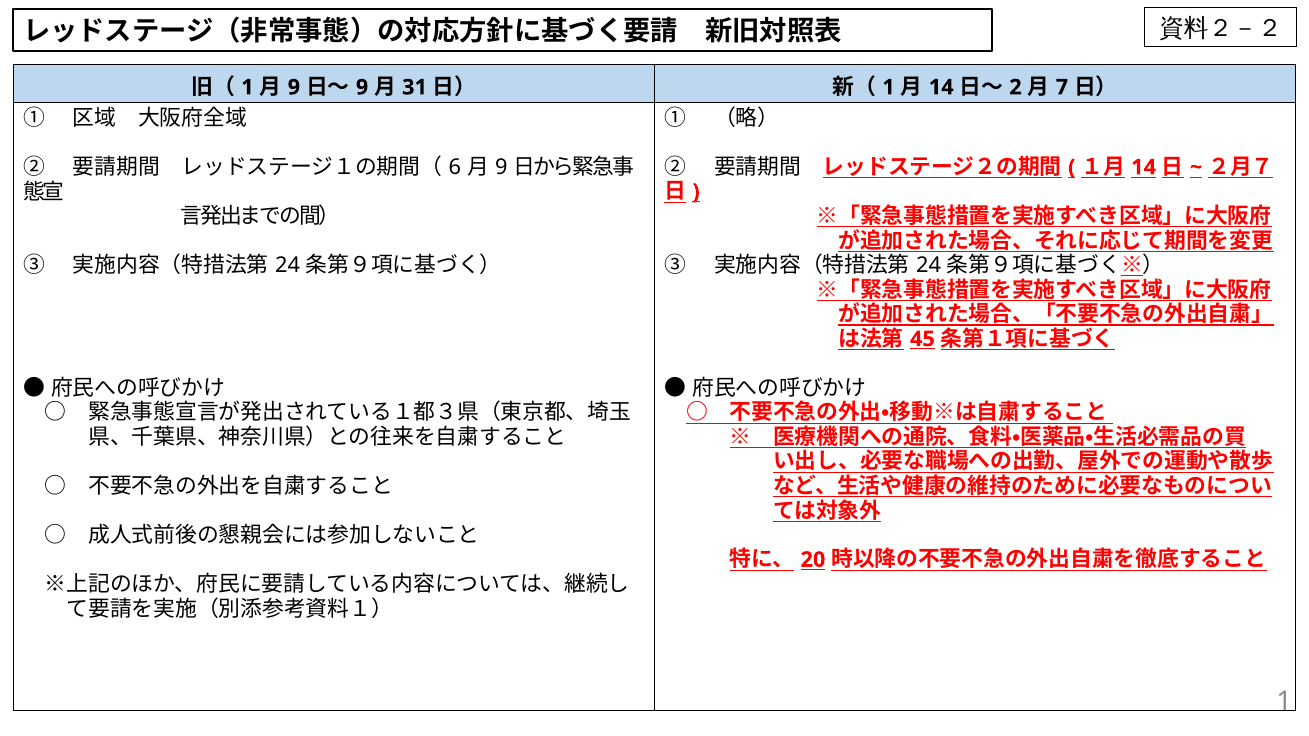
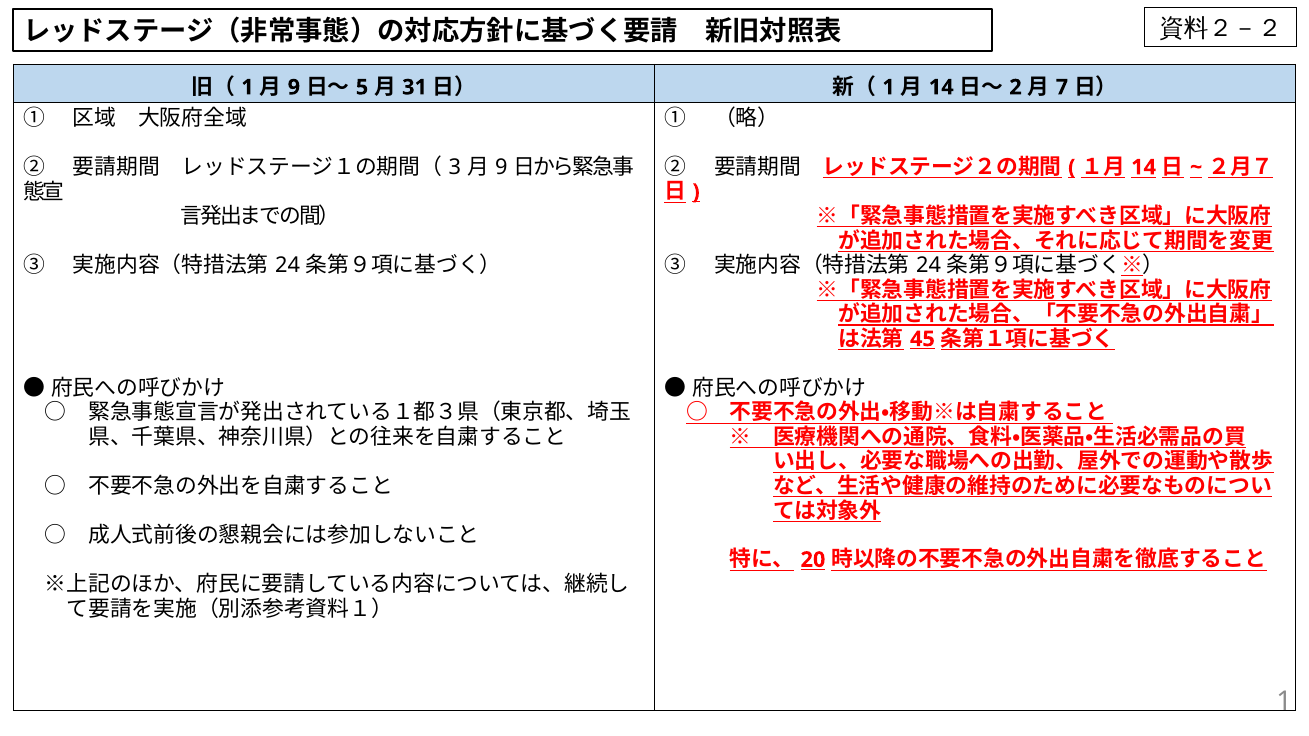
9 at (362, 87): 9 -> 5
6: 6 -> 3
